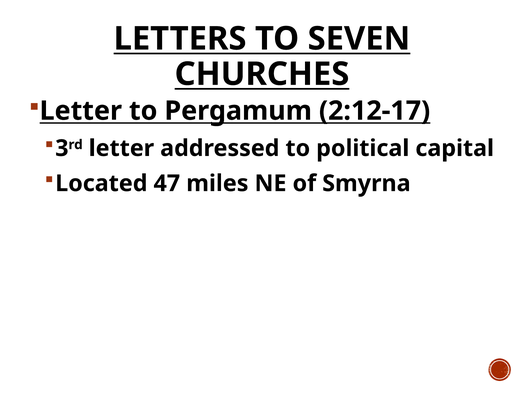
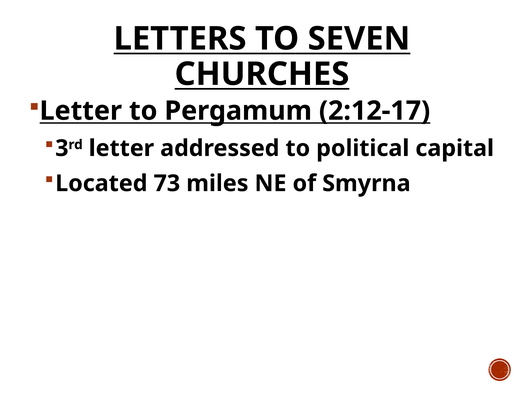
47: 47 -> 73
